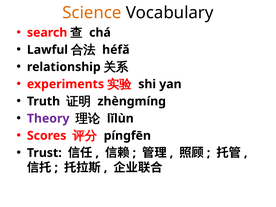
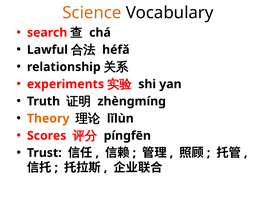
Theory colour: purple -> orange
